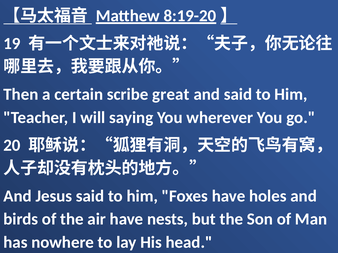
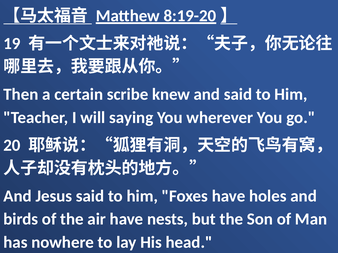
great: great -> knew
